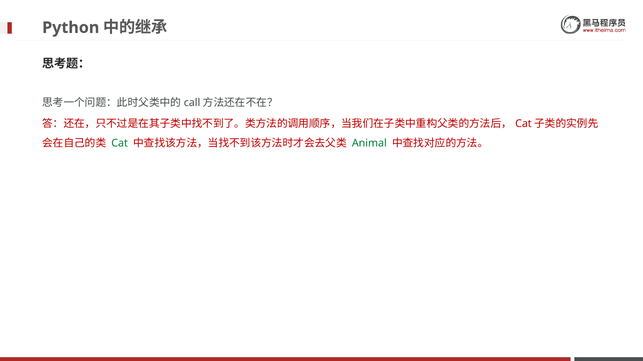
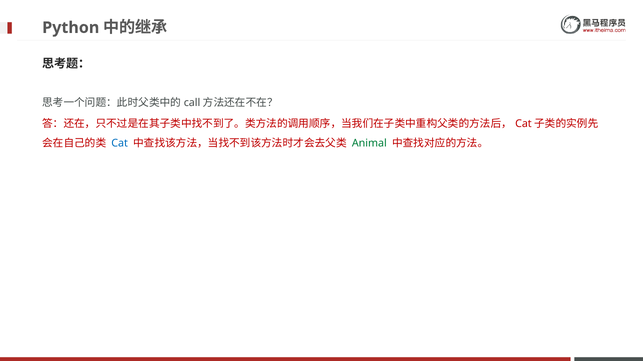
Cat colour: green -> blue
